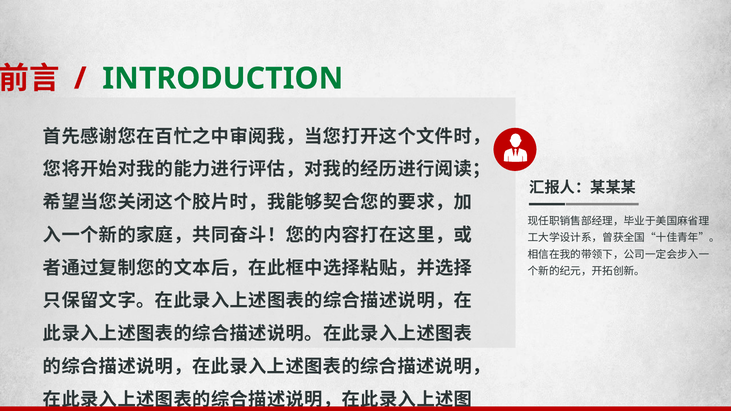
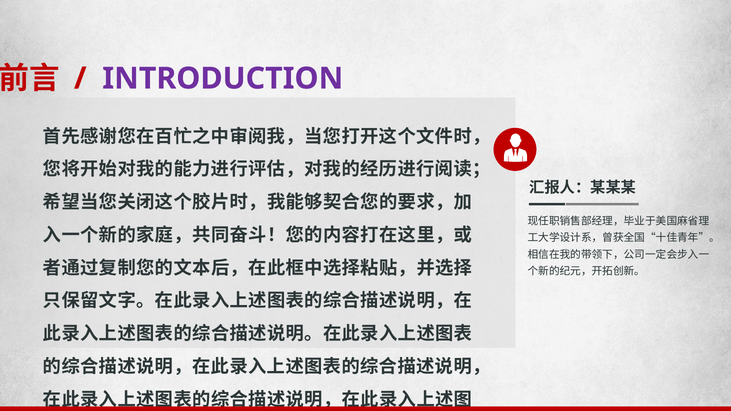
INTRODUCTION colour: green -> purple
